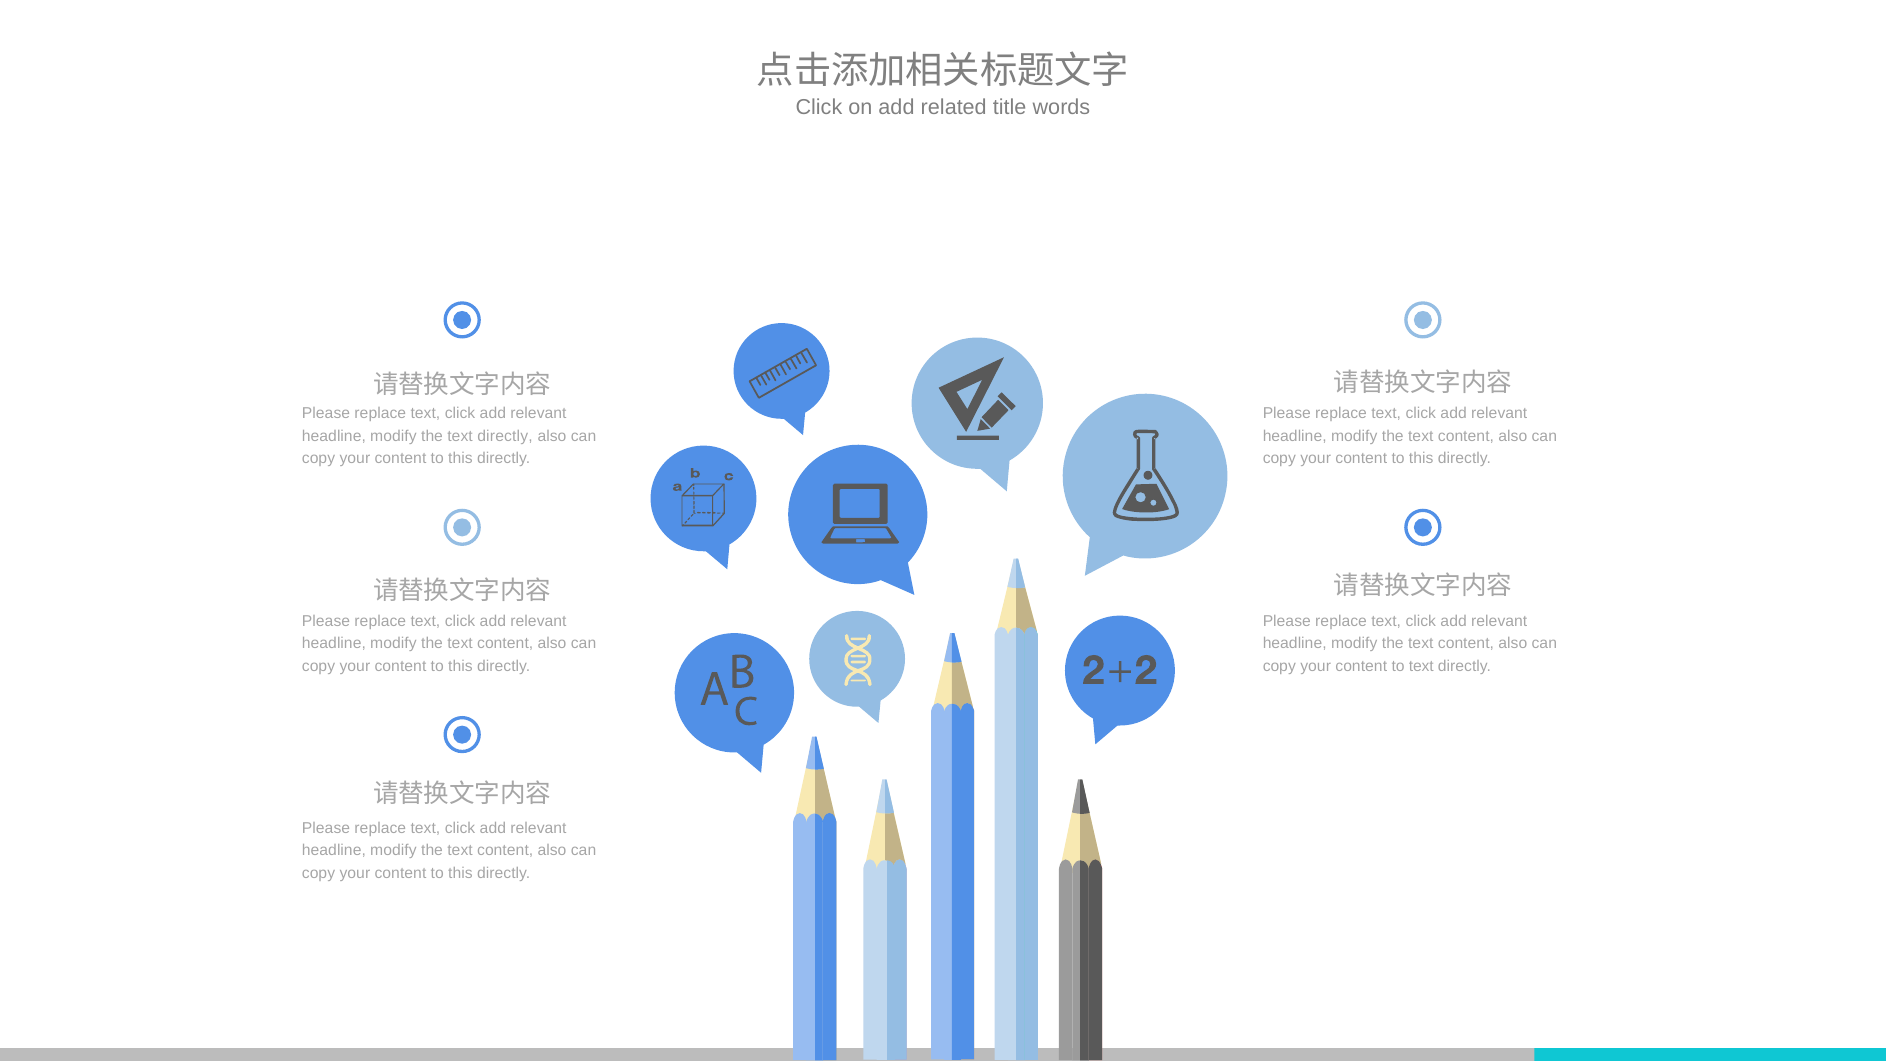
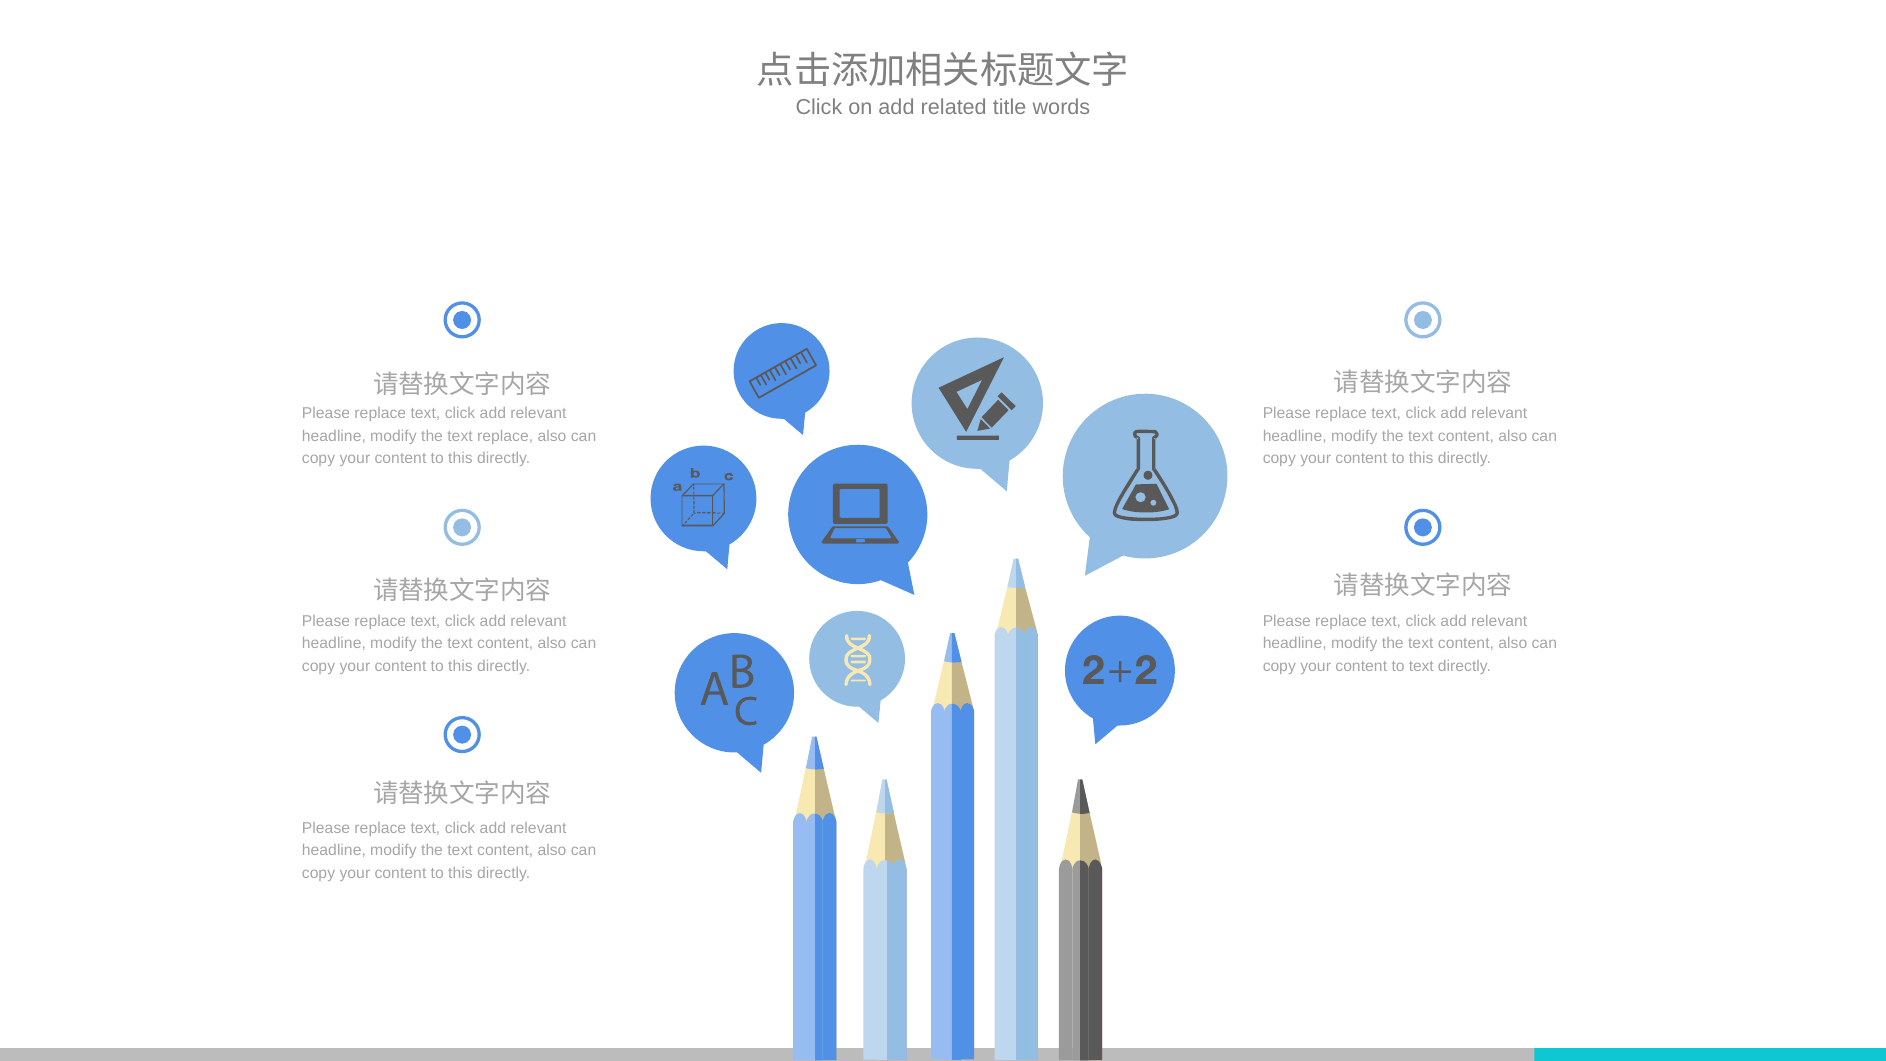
the text directly: directly -> replace
